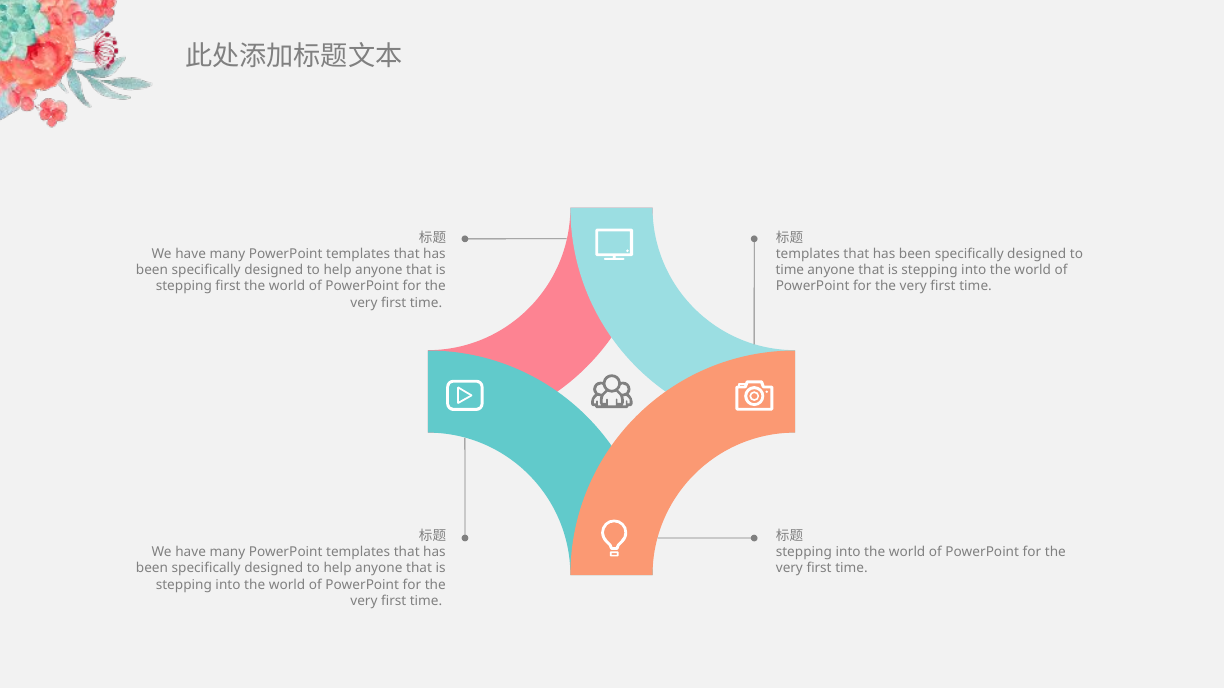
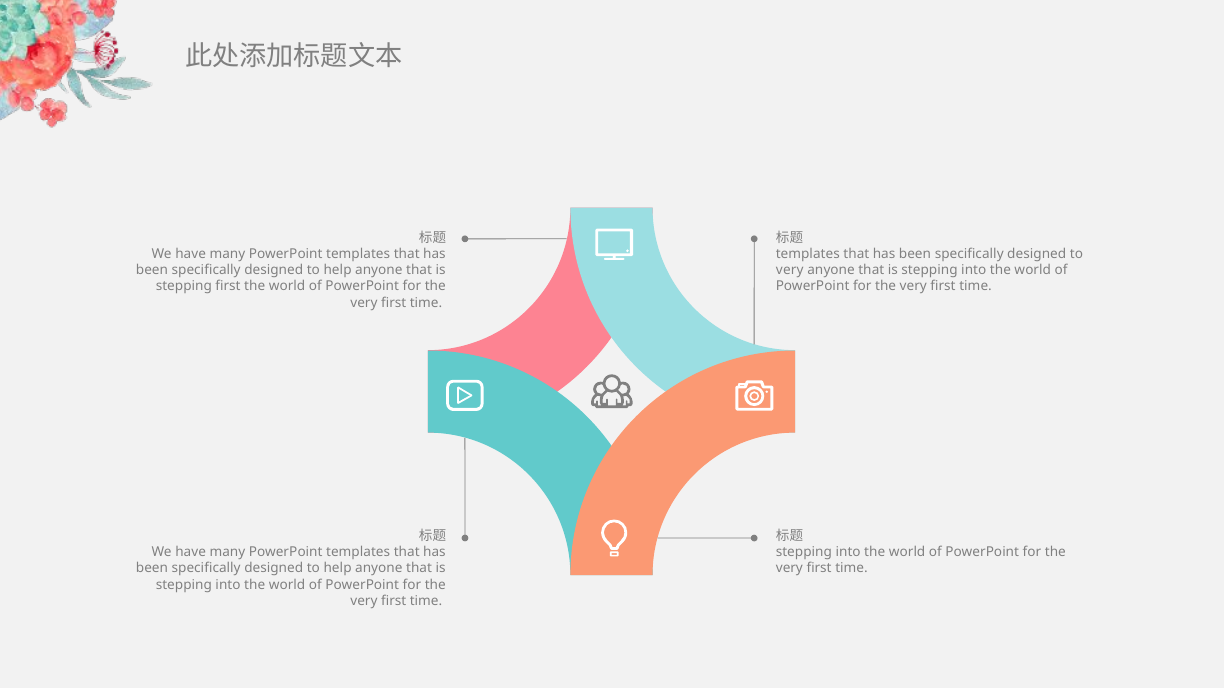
time at (790, 270): time -> very
